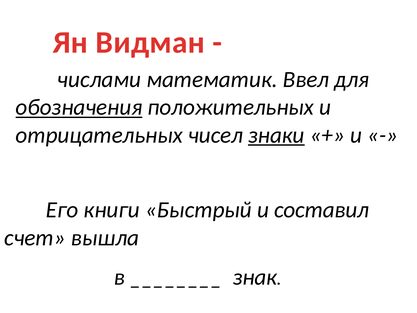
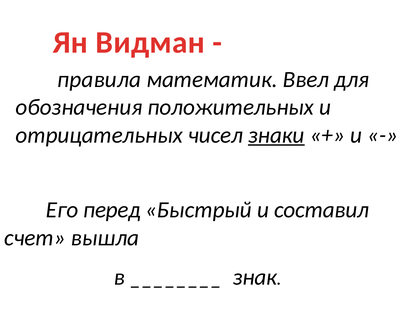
числами: числами -> правила
обозначения underline: present -> none
книги: книги -> перед
